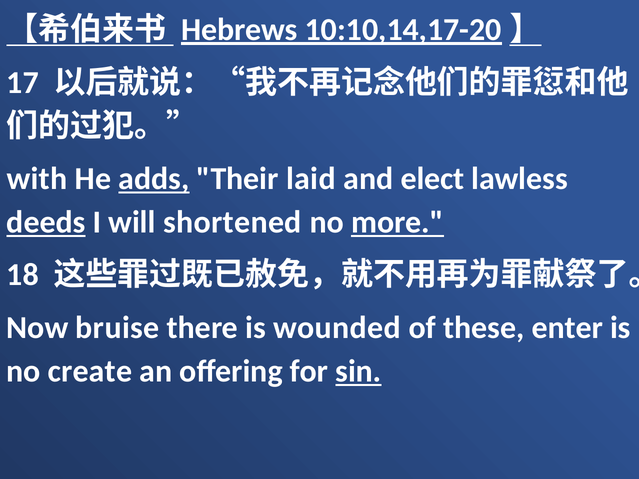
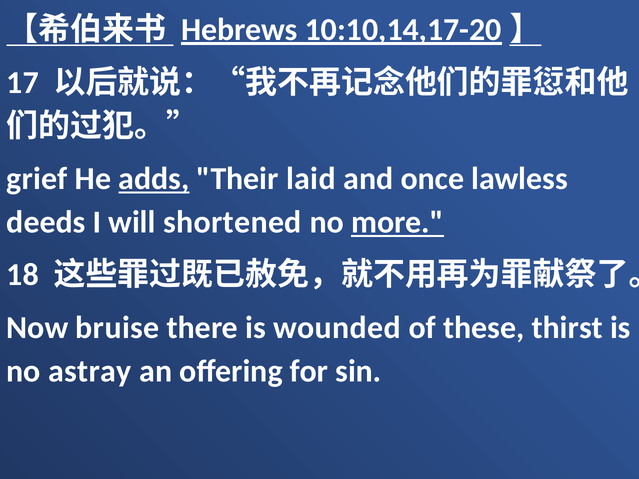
with: with -> grief
elect: elect -> once
deeds underline: present -> none
enter: enter -> thirst
create: create -> astray
sin underline: present -> none
